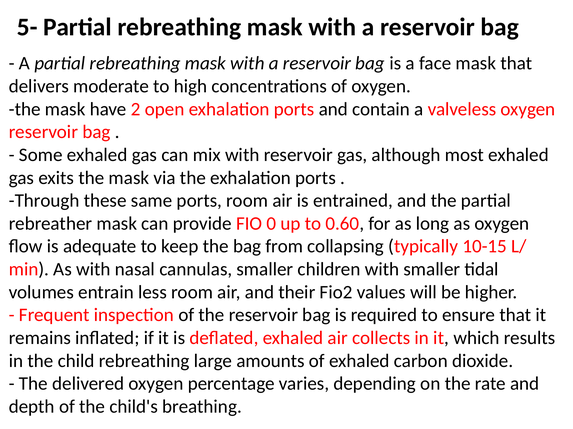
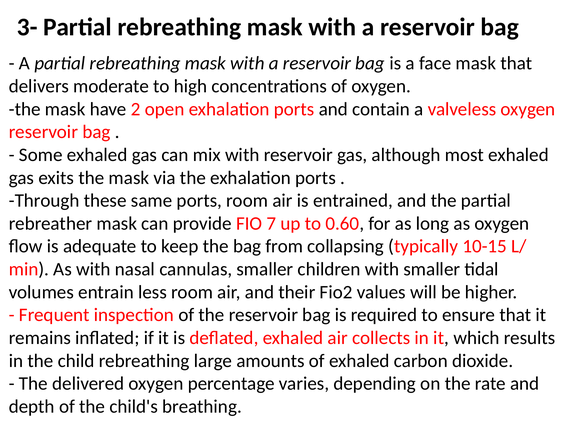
5-: 5- -> 3-
0: 0 -> 7
